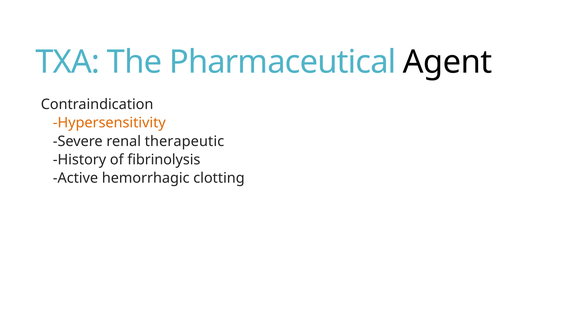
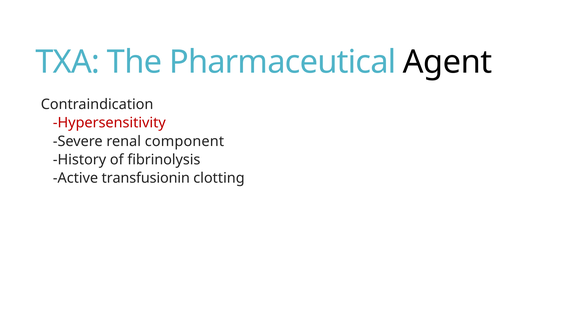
Hypersensitivity colour: orange -> red
therapeutic: therapeutic -> component
hemorrhagic: hemorrhagic -> transfusionin
